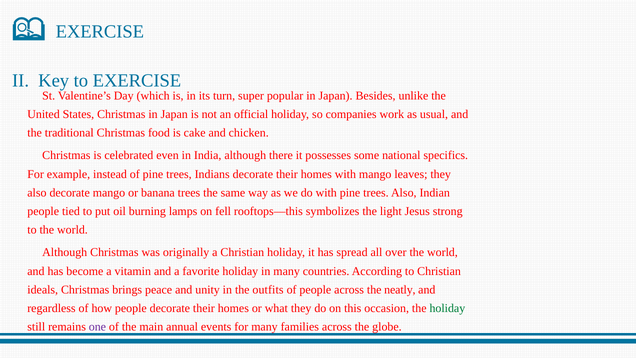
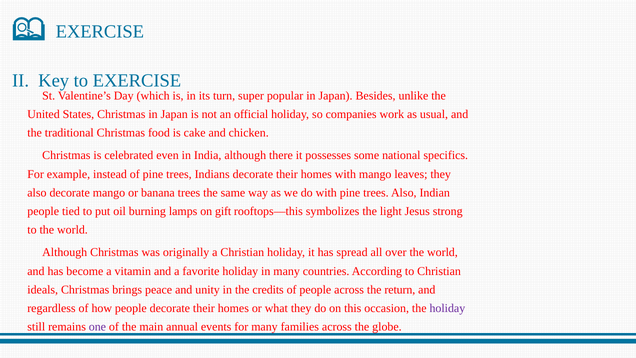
fell: fell -> gift
outfits: outfits -> credits
neatly: neatly -> return
holiday at (447, 308) colour: green -> purple
